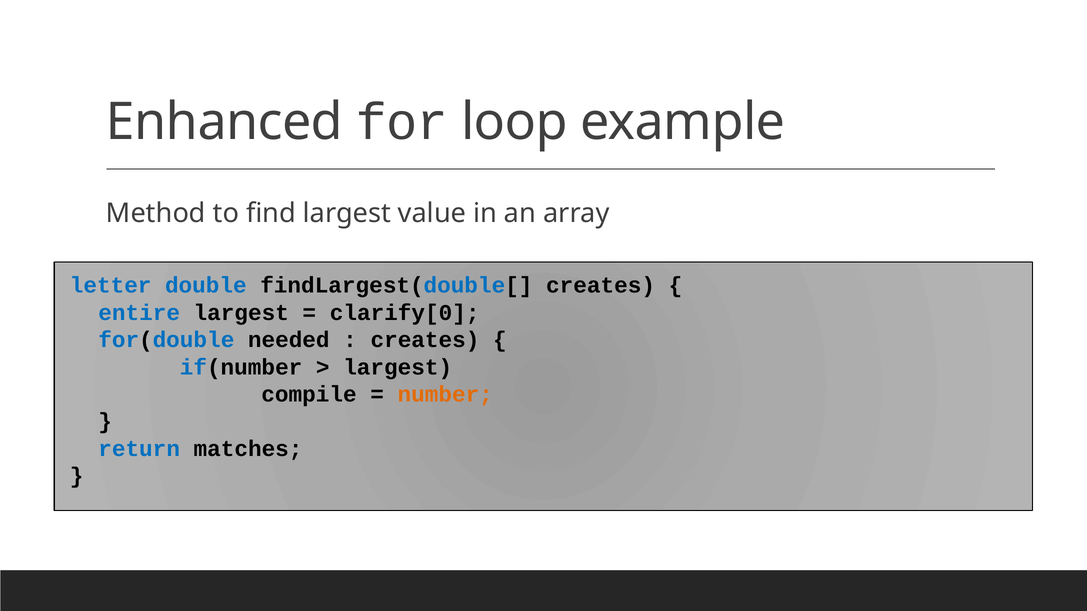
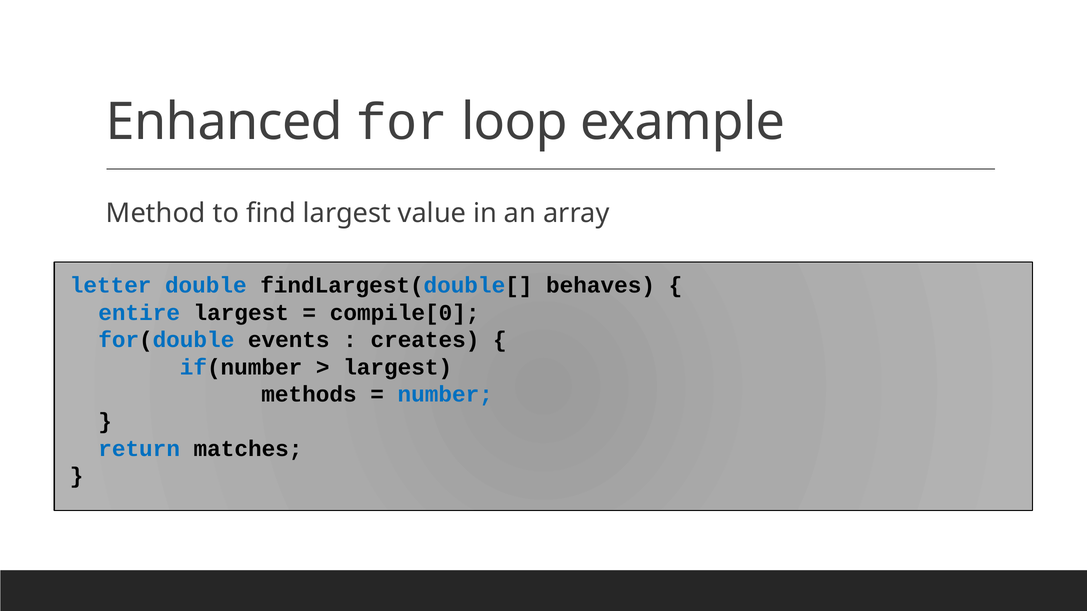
findLargest(double[ creates: creates -> behaves
clarify[0: clarify[0 -> compile[0
needed: needed -> events
compile: compile -> methods
number colour: orange -> blue
